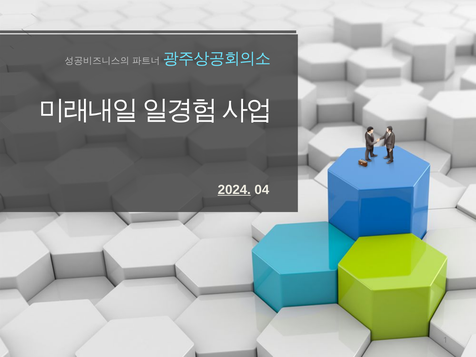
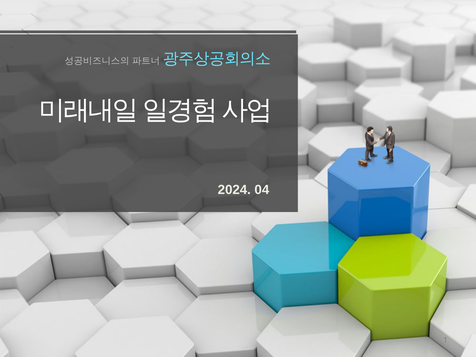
2024 underline: present -> none
